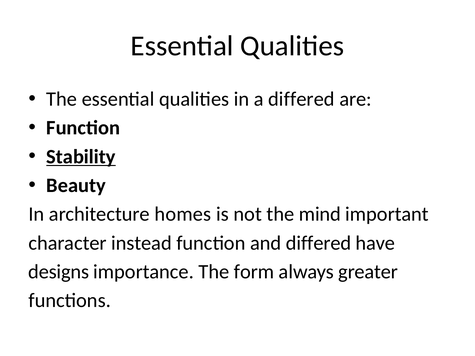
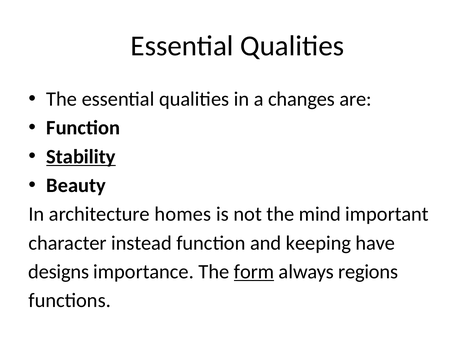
a differed: differed -> changes
and differed: differed -> keeping
form underline: none -> present
greater: greater -> regions
